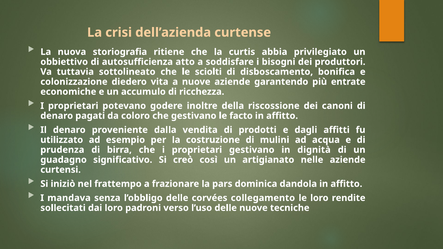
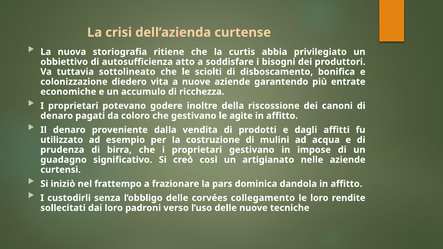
facto: facto -> agite
dignità: dignità -> impose
mandava: mandava -> custodirli
